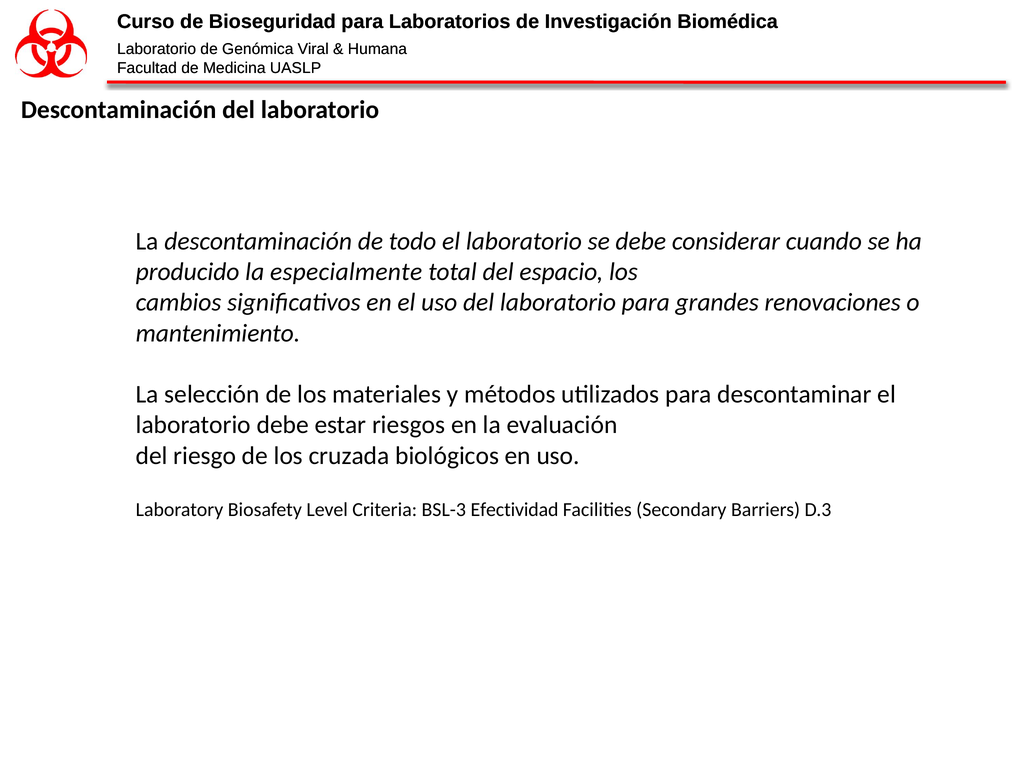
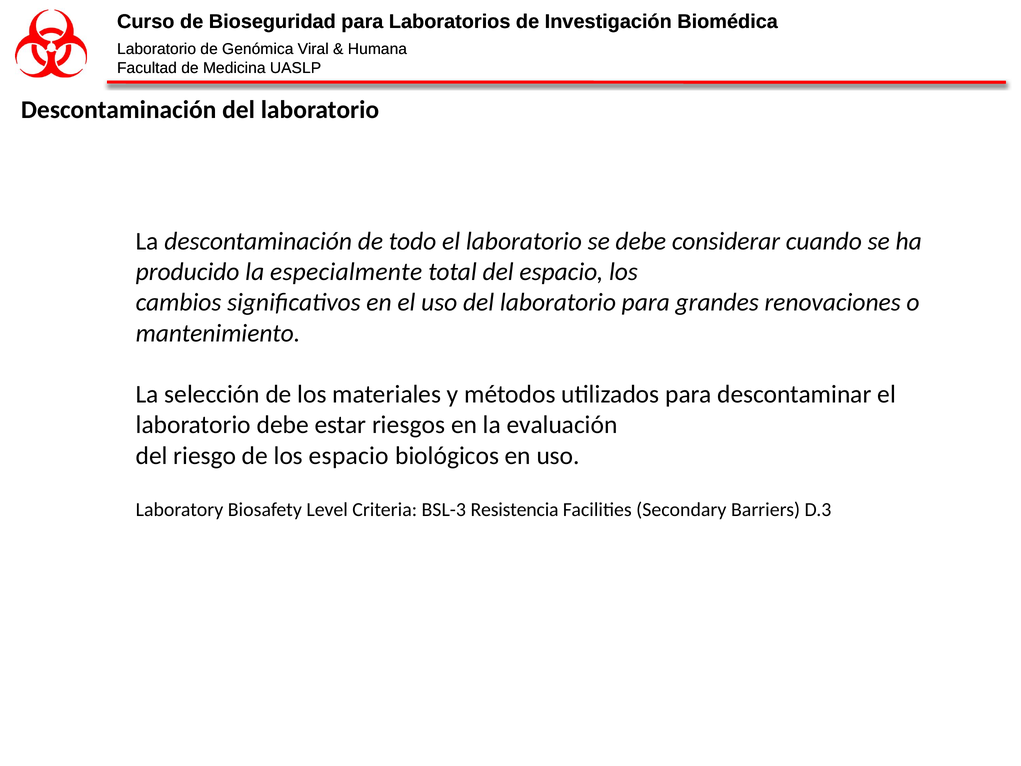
los cruzada: cruzada -> espacio
Efectividad: Efectividad -> Resistencia
